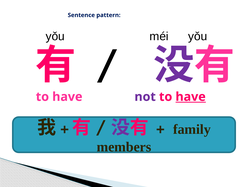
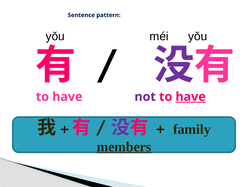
members underline: none -> present
